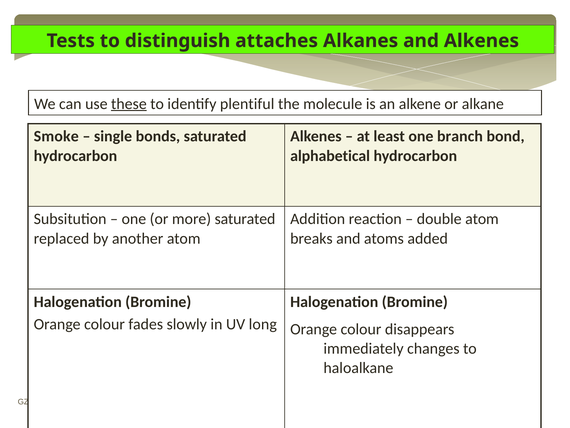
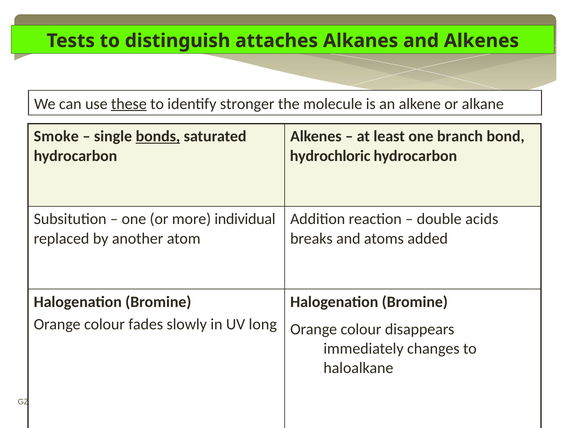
plentiful: plentiful -> stronger
bonds underline: none -> present
alphabetical: alphabetical -> hydrochloric
more saturated: saturated -> individual
double atom: atom -> acids
